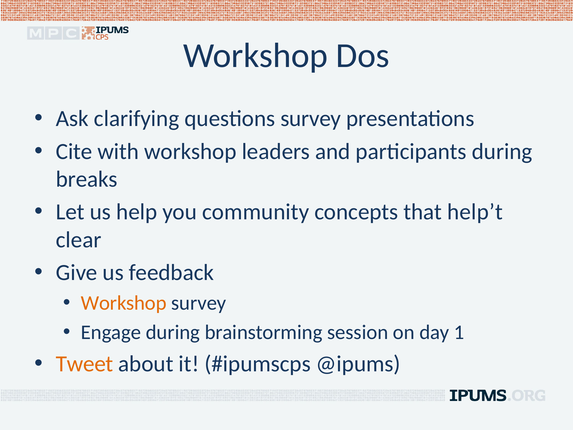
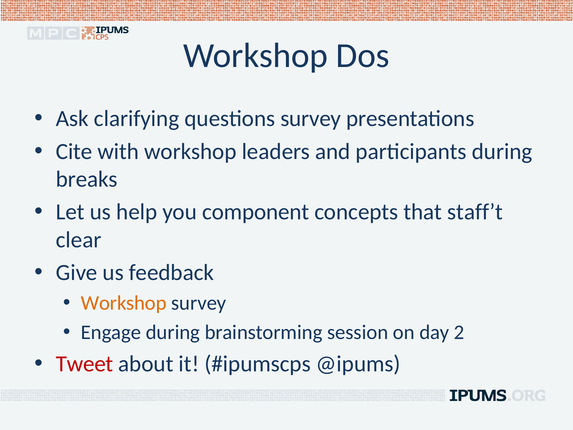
community: community -> component
help’t: help’t -> staff’t
1: 1 -> 2
Tweet colour: orange -> red
